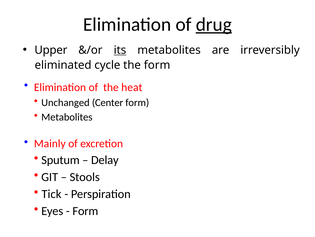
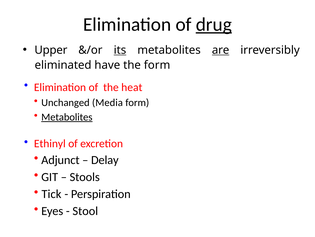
are underline: none -> present
cycle: cycle -> have
Center: Center -> Media
Metabolites at (67, 117) underline: none -> present
Mainly: Mainly -> Ethinyl
Sputum: Sputum -> Adjunct
Form at (85, 210): Form -> Stool
